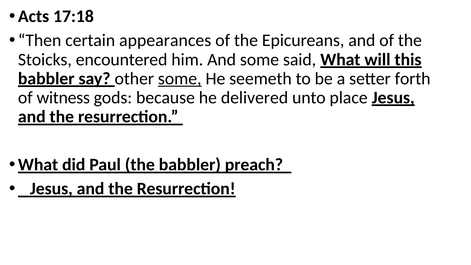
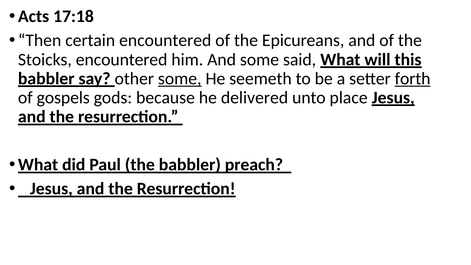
certain appearances: appearances -> encountered
forth underline: none -> present
witness: witness -> gospels
